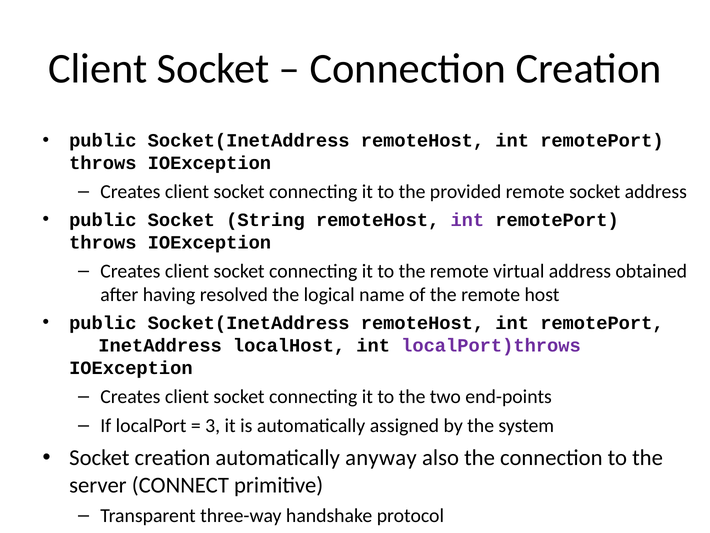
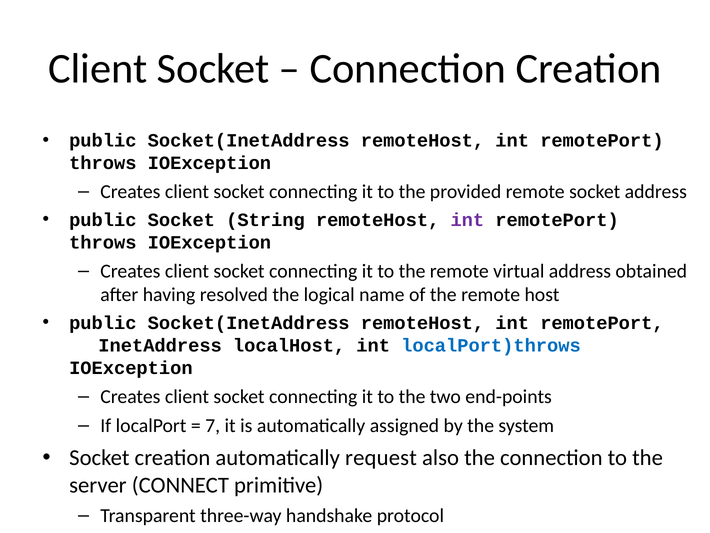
localPort)throws colour: purple -> blue
3: 3 -> 7
anyway: anyway -> request
